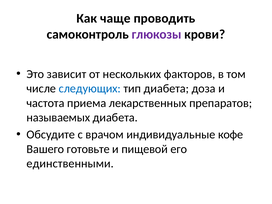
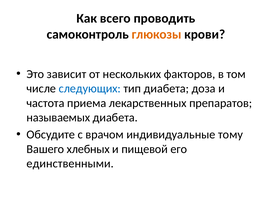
чаще: чаще -> всего
глюкозы colour: purple -> orange
кофе: кофе -> тому
готовьте: готовьте -> хлебных
